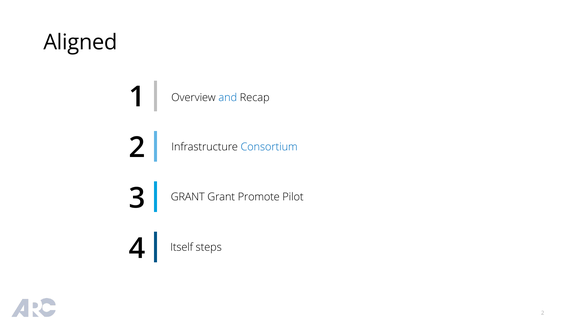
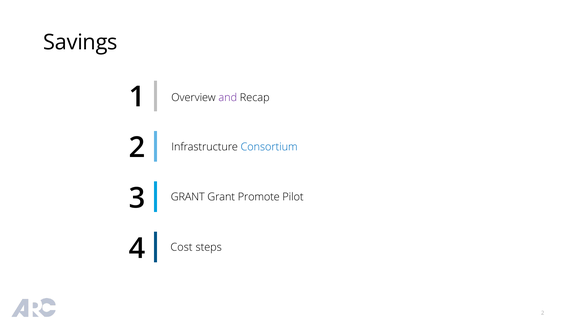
Aligned: Aligned -> Savings
and colour: blue -> purple
Itself: Itself -> Cost
